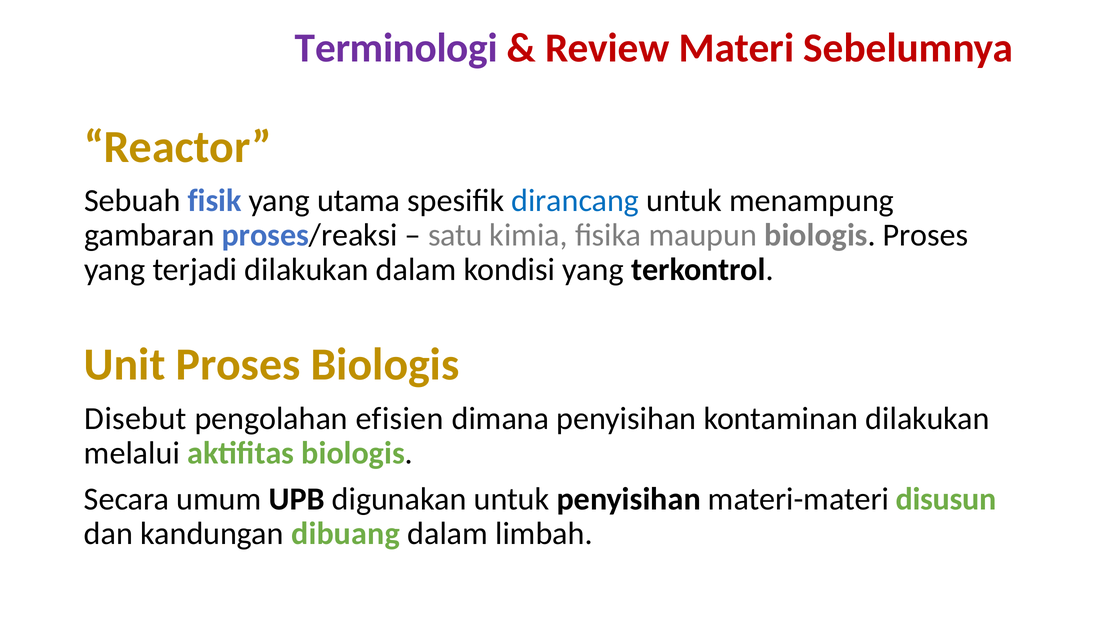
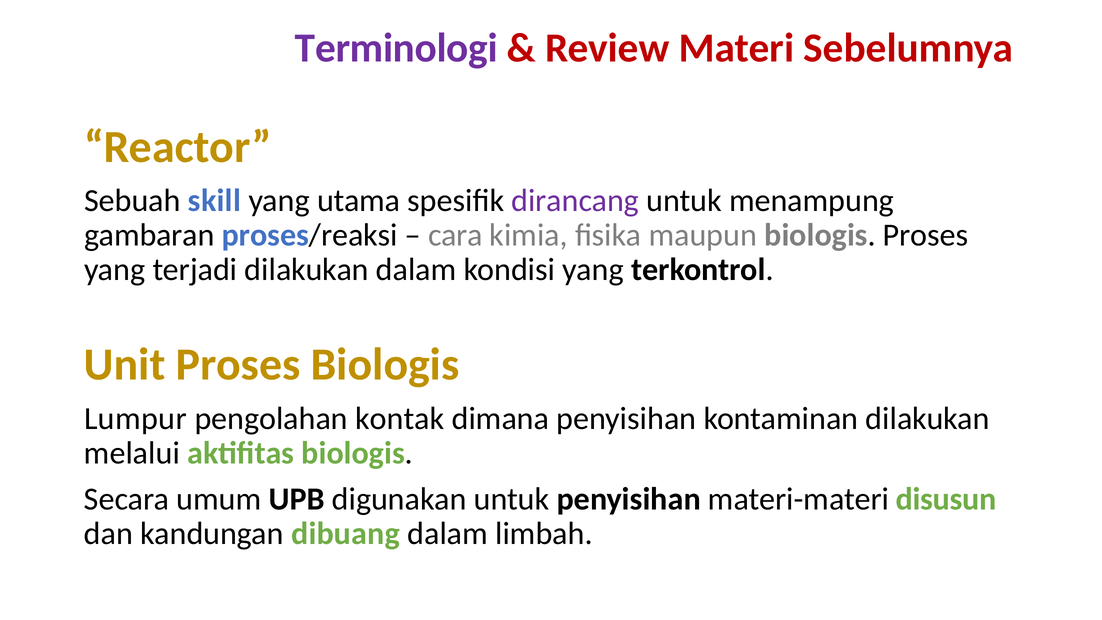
fisik: fisik -> skill
dirancang colour: blue -> purple
satu: satu -> cara
Disebut: Disebut -> Lumpur
efisien: efisien -> kontak
